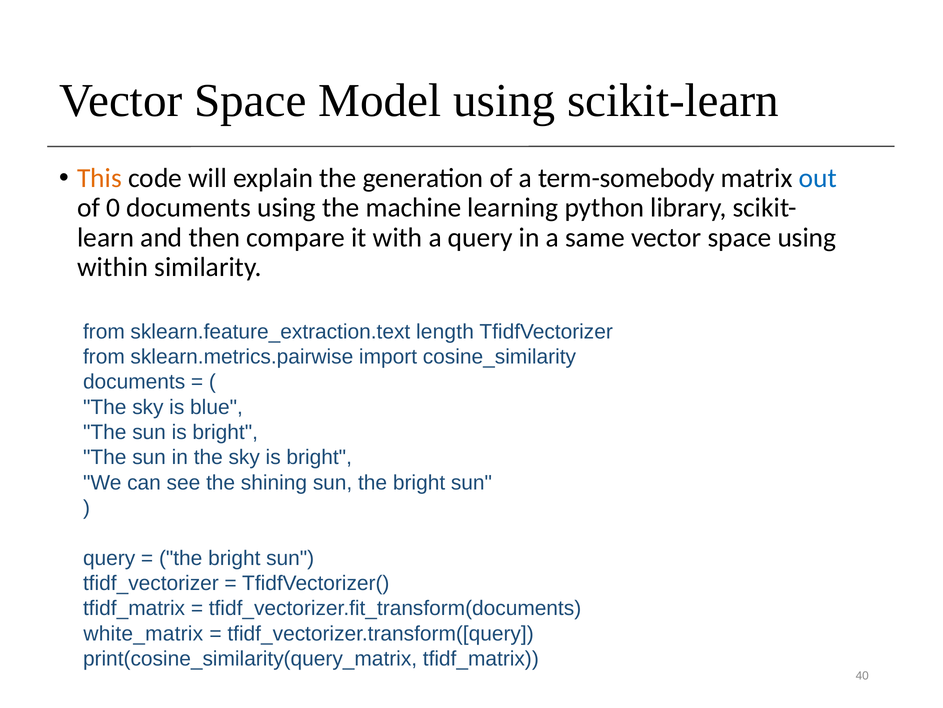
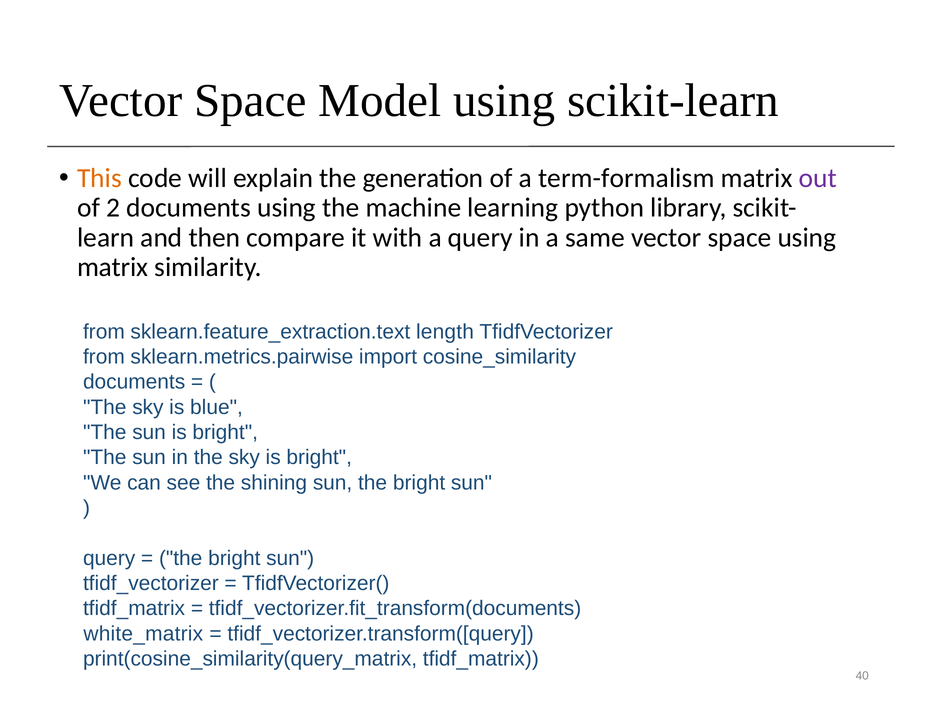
term-somebody: term-somebody -> term-formalism
out colour: blue -> purple
0: 0 -> 2
within at (113, 267): within -> matrix
